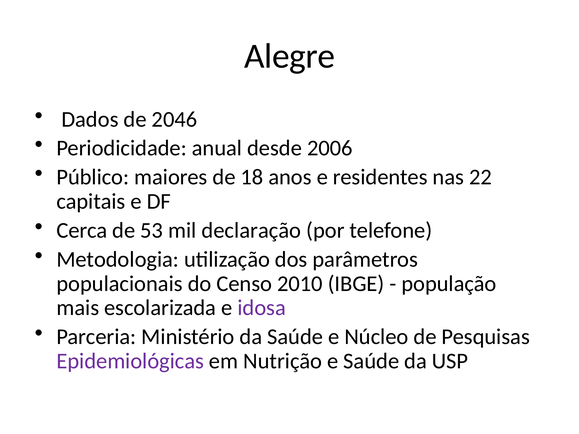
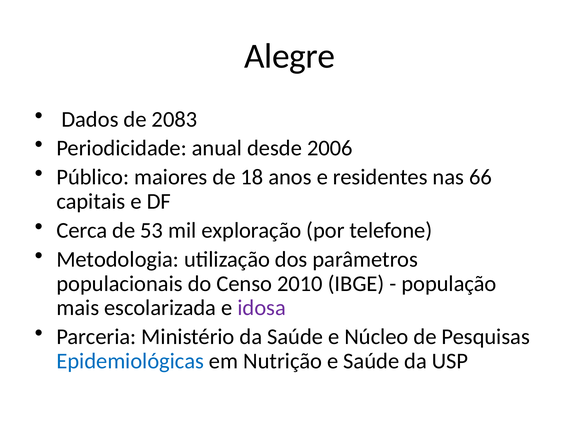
2046: 2046 -> 2083
22: 22 -> 66
declaração: declaração -> exploração
Epidemiológicas colour: purple -> blue
